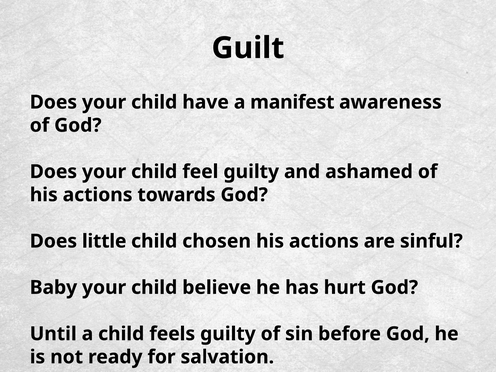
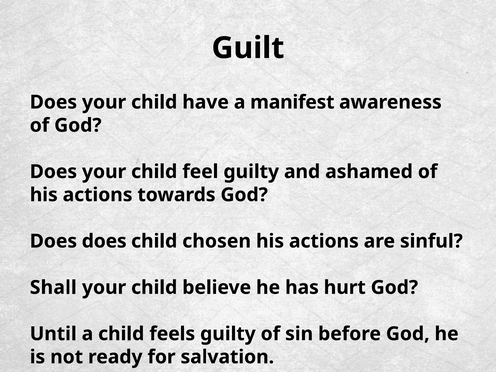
Does little: little -> does
Baby: Baby -> Shall
